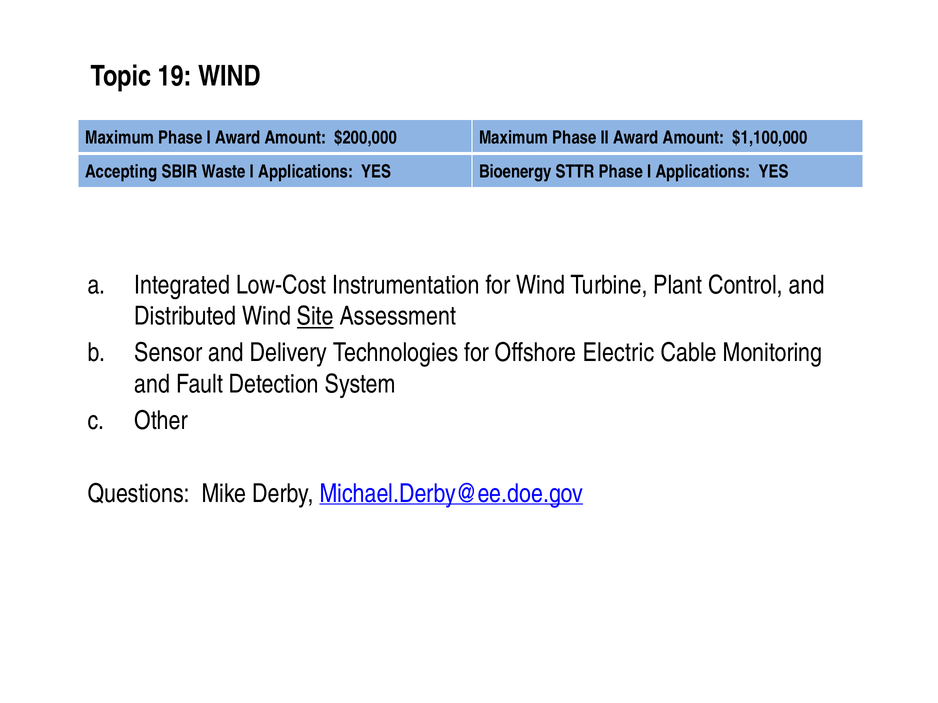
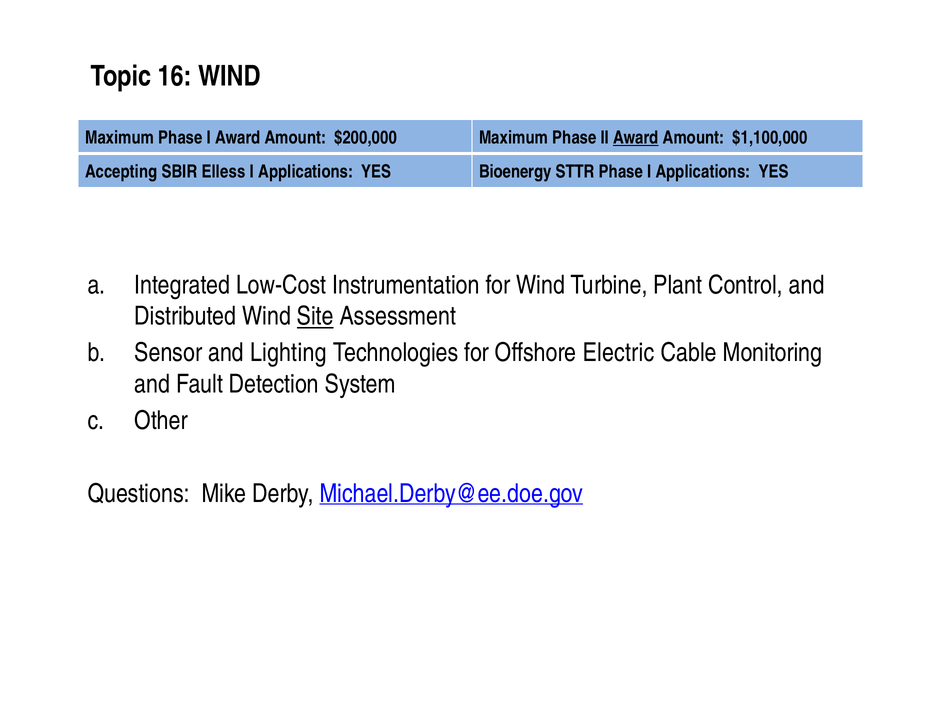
19: 19 -> 16
Award at (636, 138) underline: none -> present
Waste: Waste -> Elless
Delivery: Delivery -> Lighting
